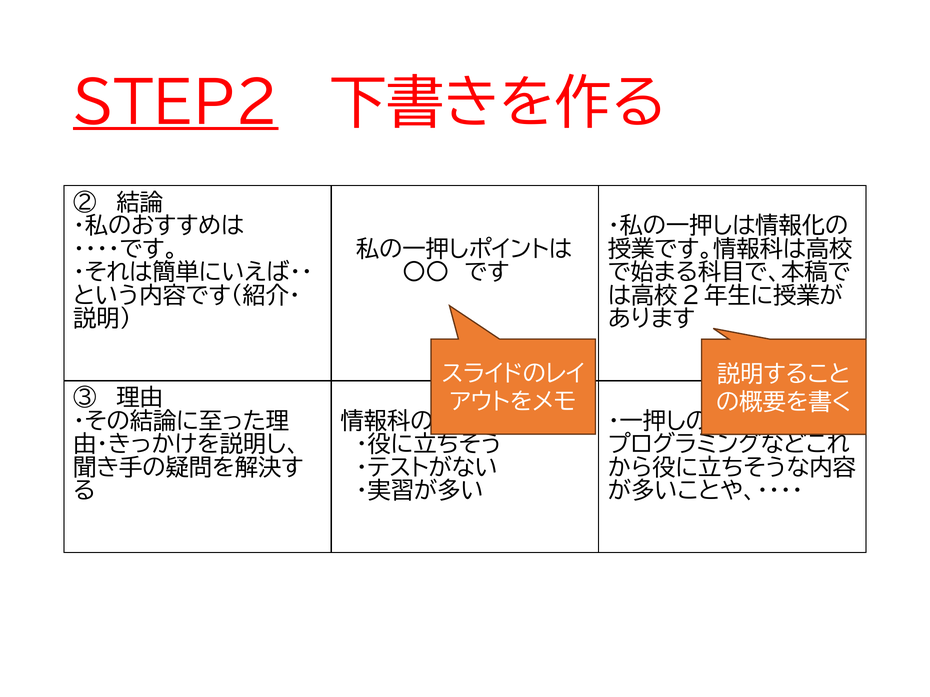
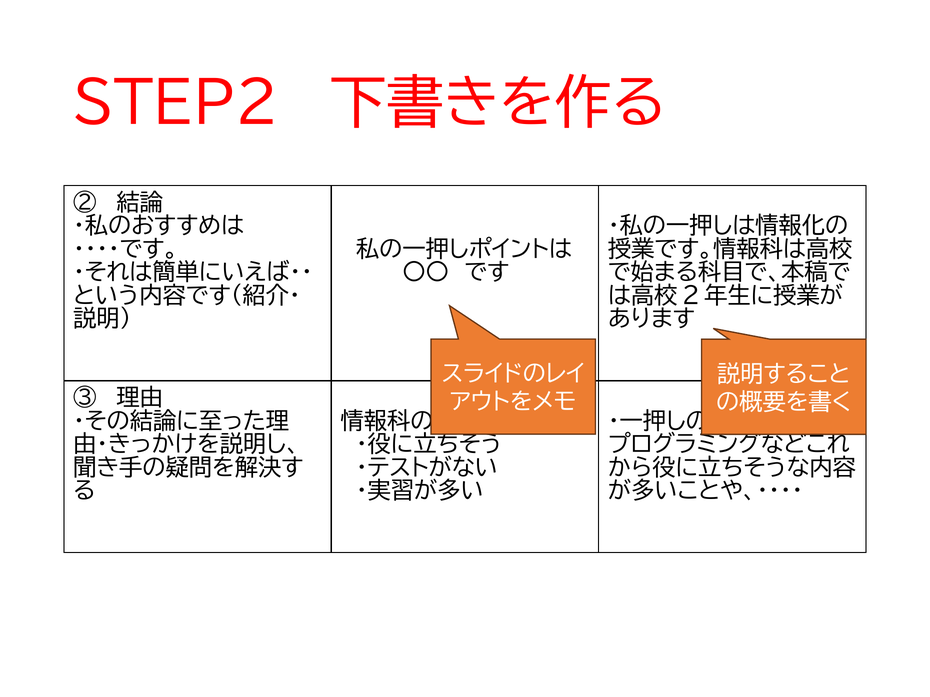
STEP2 underline: present -> none
